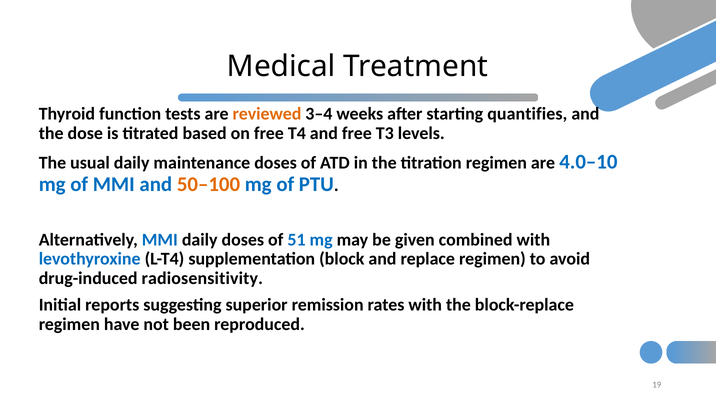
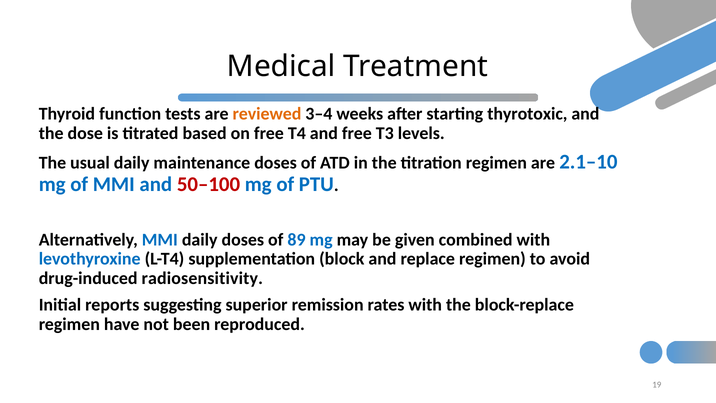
quantifies: quantifies -> thyrotoxic
4.0–10: 4.0–10 -> 2.1–10
50–100 colour: orange -> red
51: 51 -> 89
